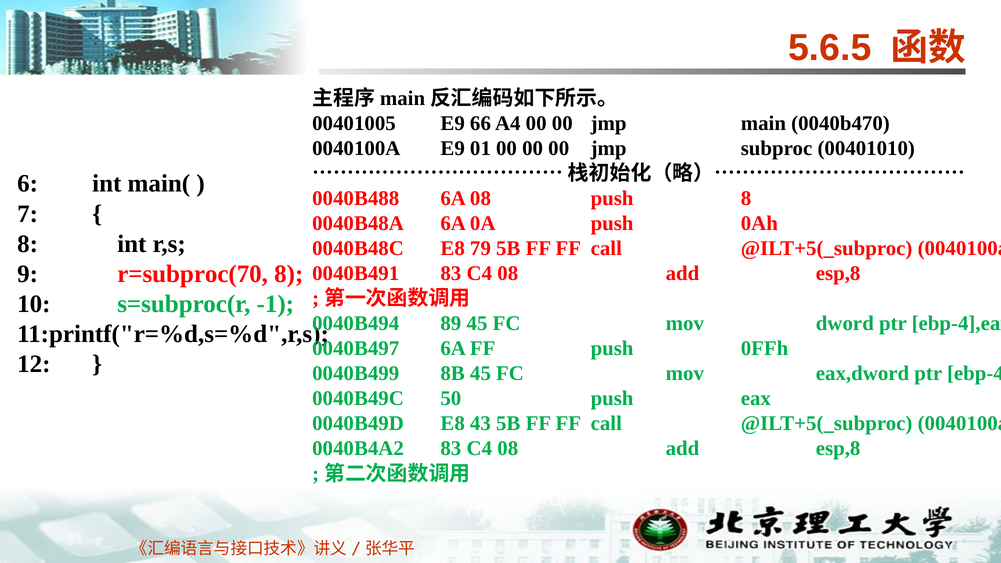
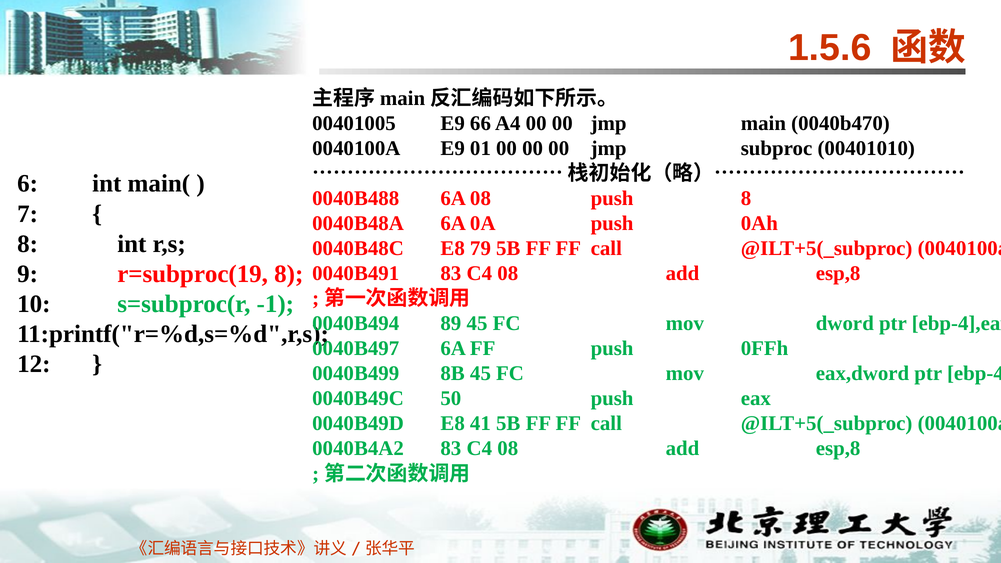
5.6.5: 5.6.5 -> 1.5.6
r=subproc(70: r=subproc(70 -> r=subproc(19
43: 43 -> 41
